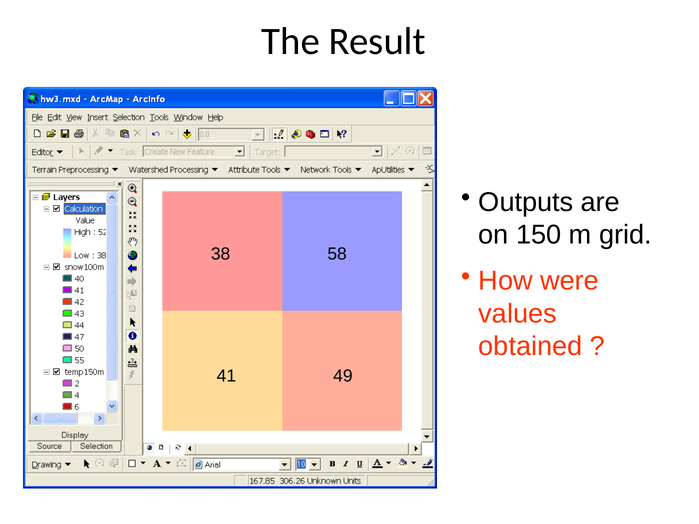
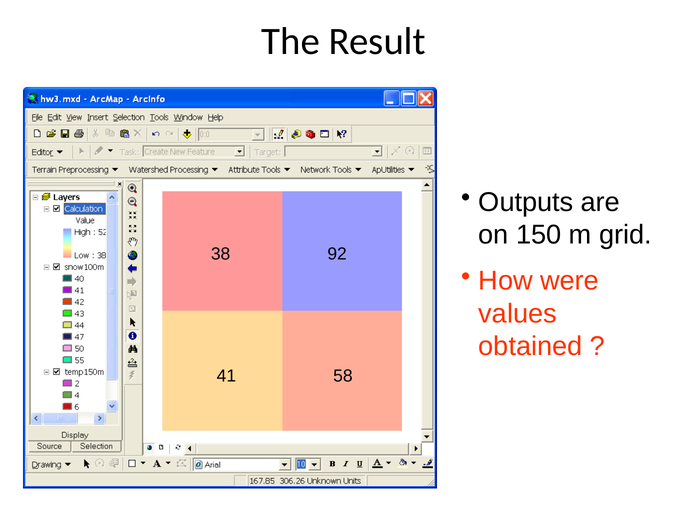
58: 58 -> 92
49: 49 -> 58
